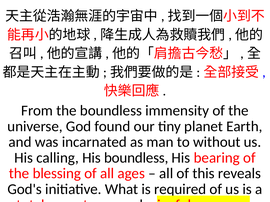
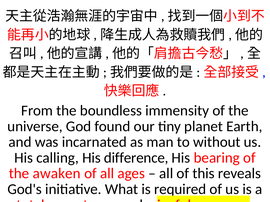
His boundless: boundless -> difference
blessing: blessing -> awaken
